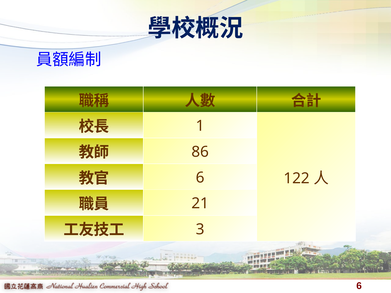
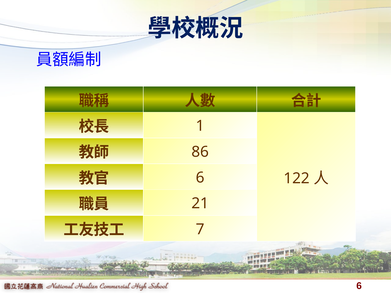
3: 3 -> 7
